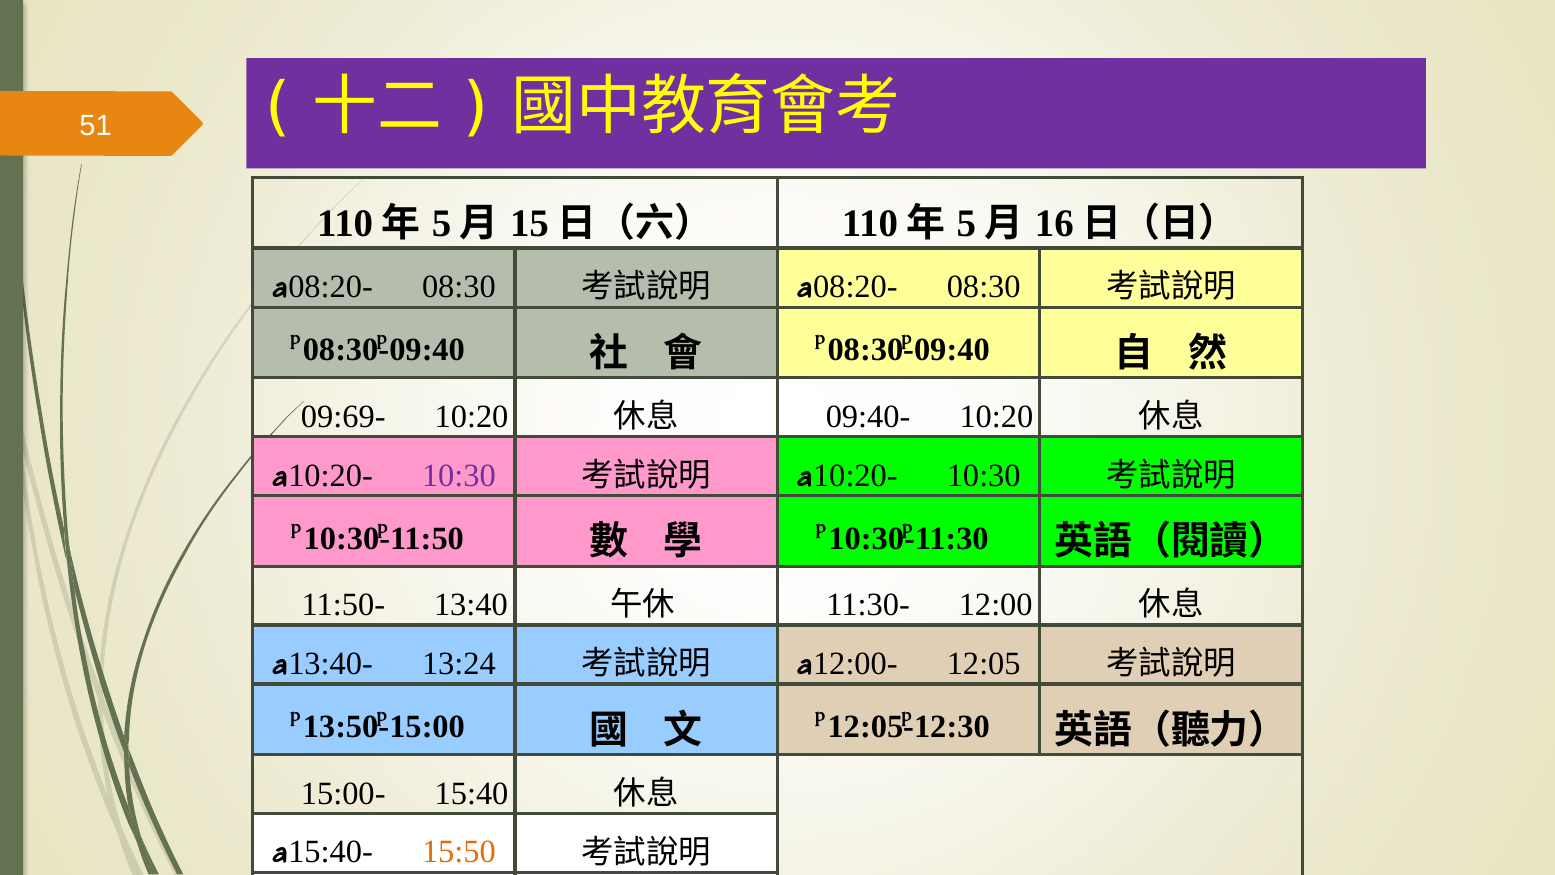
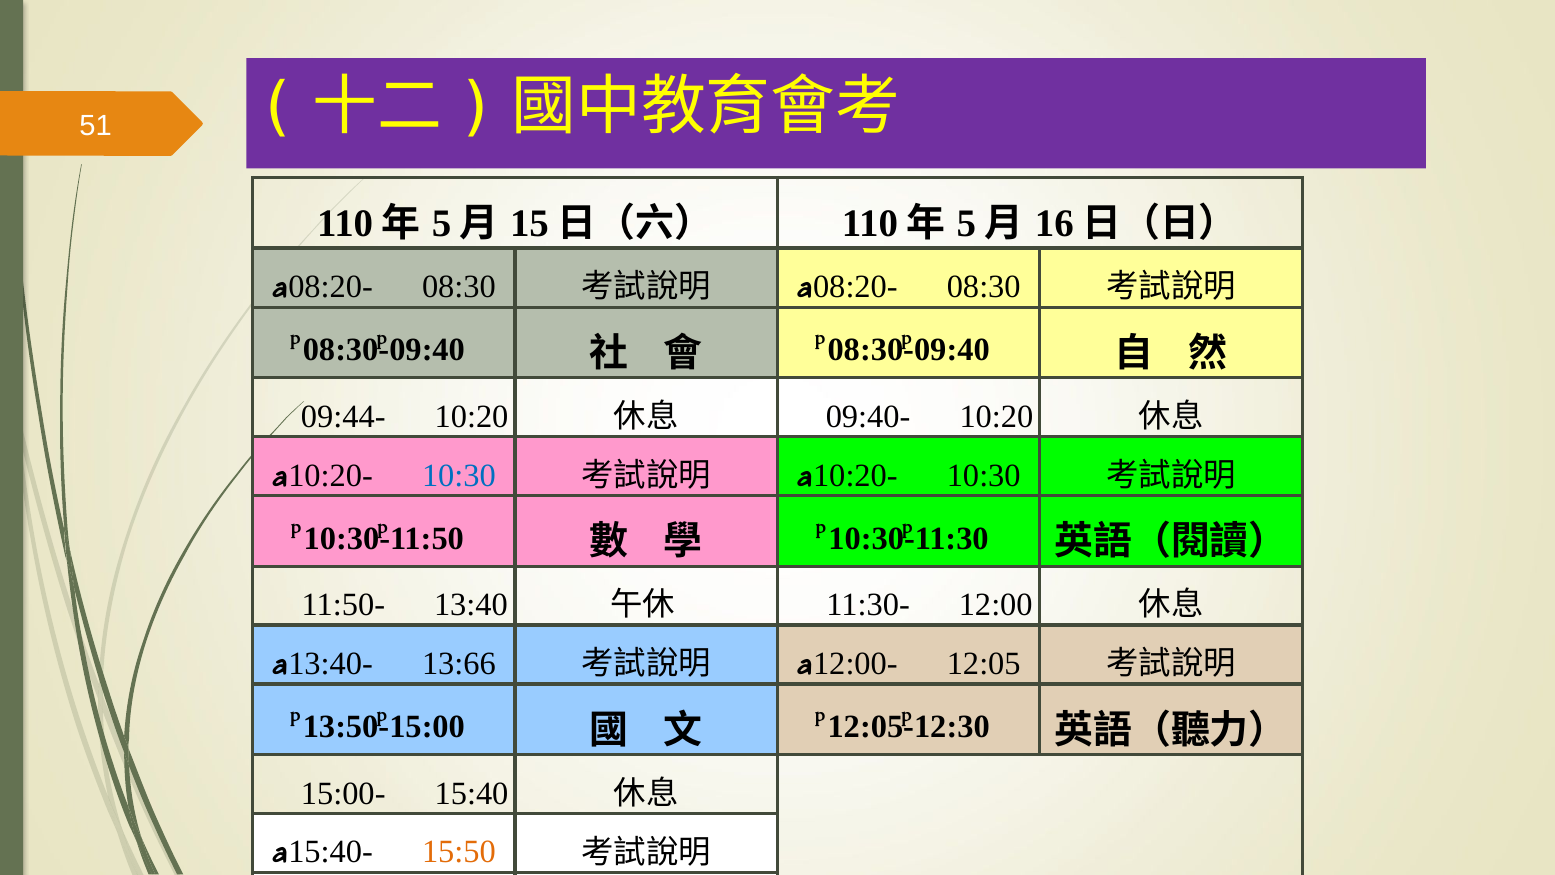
09:69-: 09:69- -> 09:44-
10:30 at (459, 475) colour: purple -> blue
13:24: 13:24 -> 13:66
